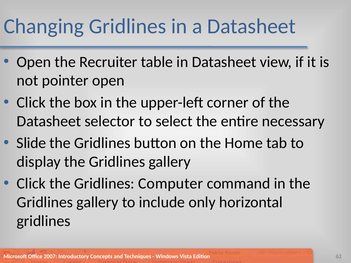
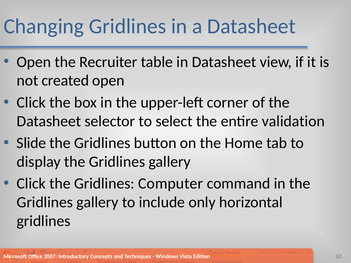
pointer: pointer -> created
necessary: necessary -> validation
